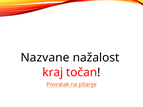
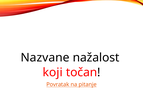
kraj: kraj -> koji
